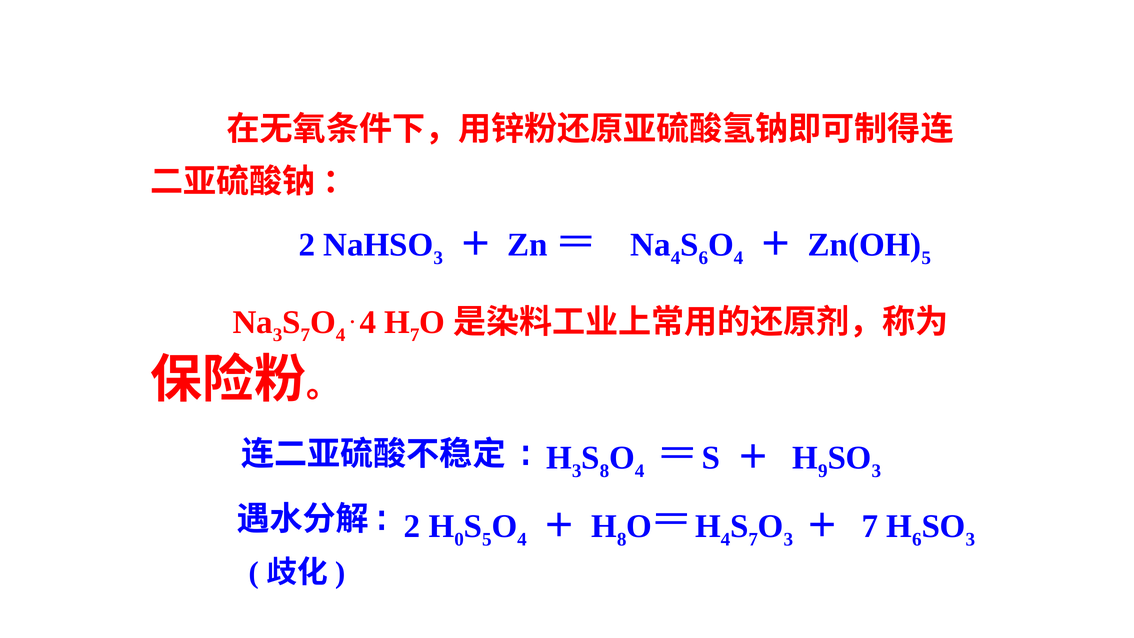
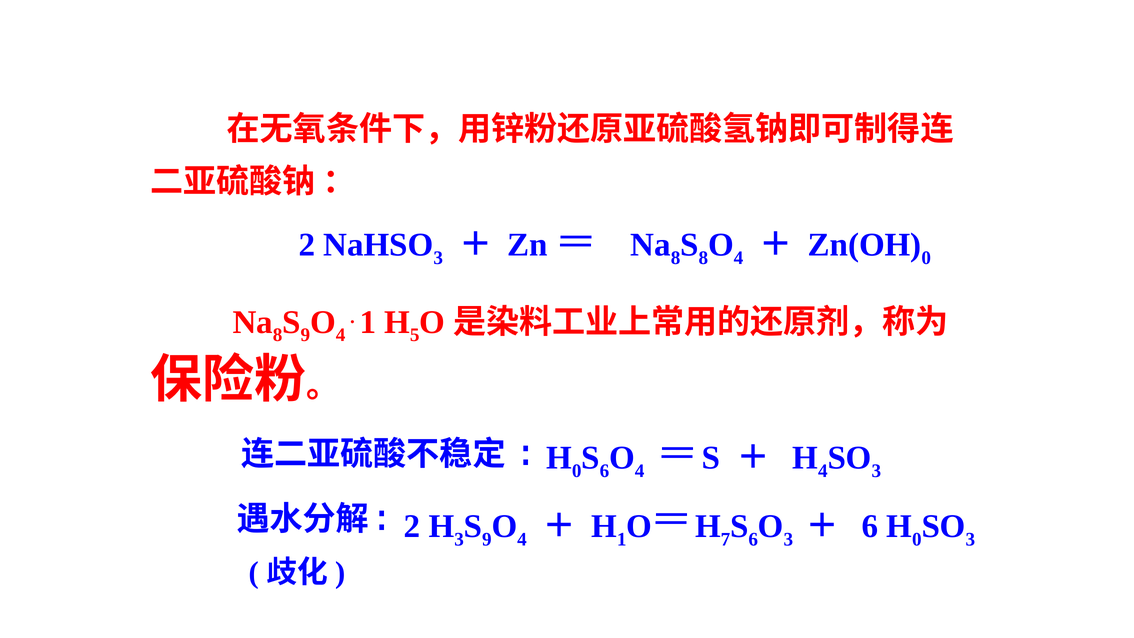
4 at (676, 258): 4 -> 8
S 6: 6 -> 8
5 at (926, 258): 5 -> 0
3 at (278, 335): 3 -> 8
7 at (305, 335): 7 -> 9
4 at (368, 322): 4 -> 1
7 at (415, 335): 7 -> 5
3 at (577, 471): 3 -> 0
8 at (604, 471): 8 -> 6
9 at (823, 471): 9 -> 4
0 at (459, 539): 0 -> 3
5 at (487, 539): 5 -> 9
8 at (622, 539): 8 -> 1
4 at (725, 539): 4 -> 7
7 at (753, 539): 7 -> 6
7 at (870, 526): 7 -> 6
6 at (917, 539): 6 -> 0
